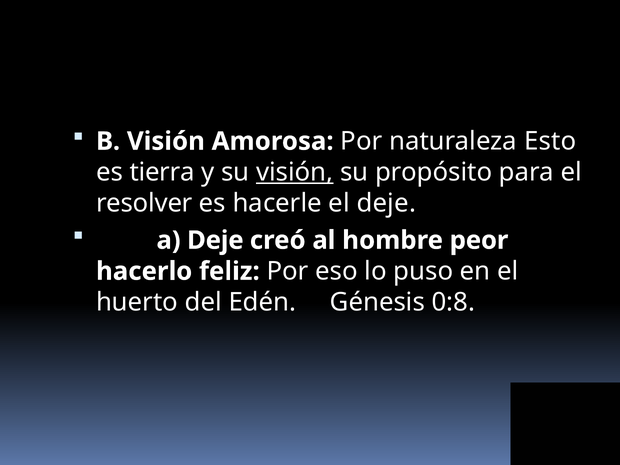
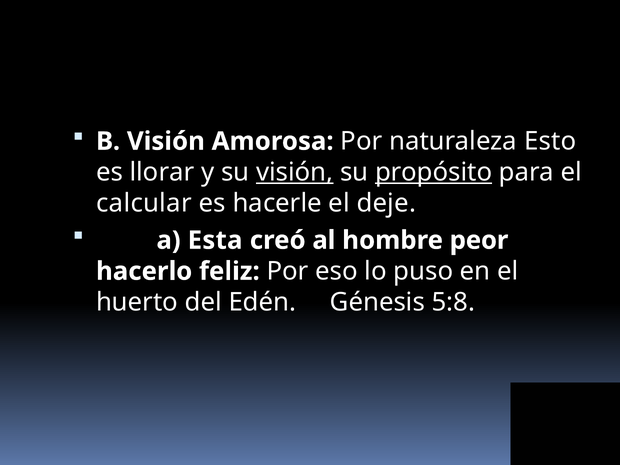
tierra: tierra -> llorar
propósito underline: none -> present
resolver: resolver -> calcular
a Deje: Deje -> Esta
0:8: 0:8 -> 5:8
